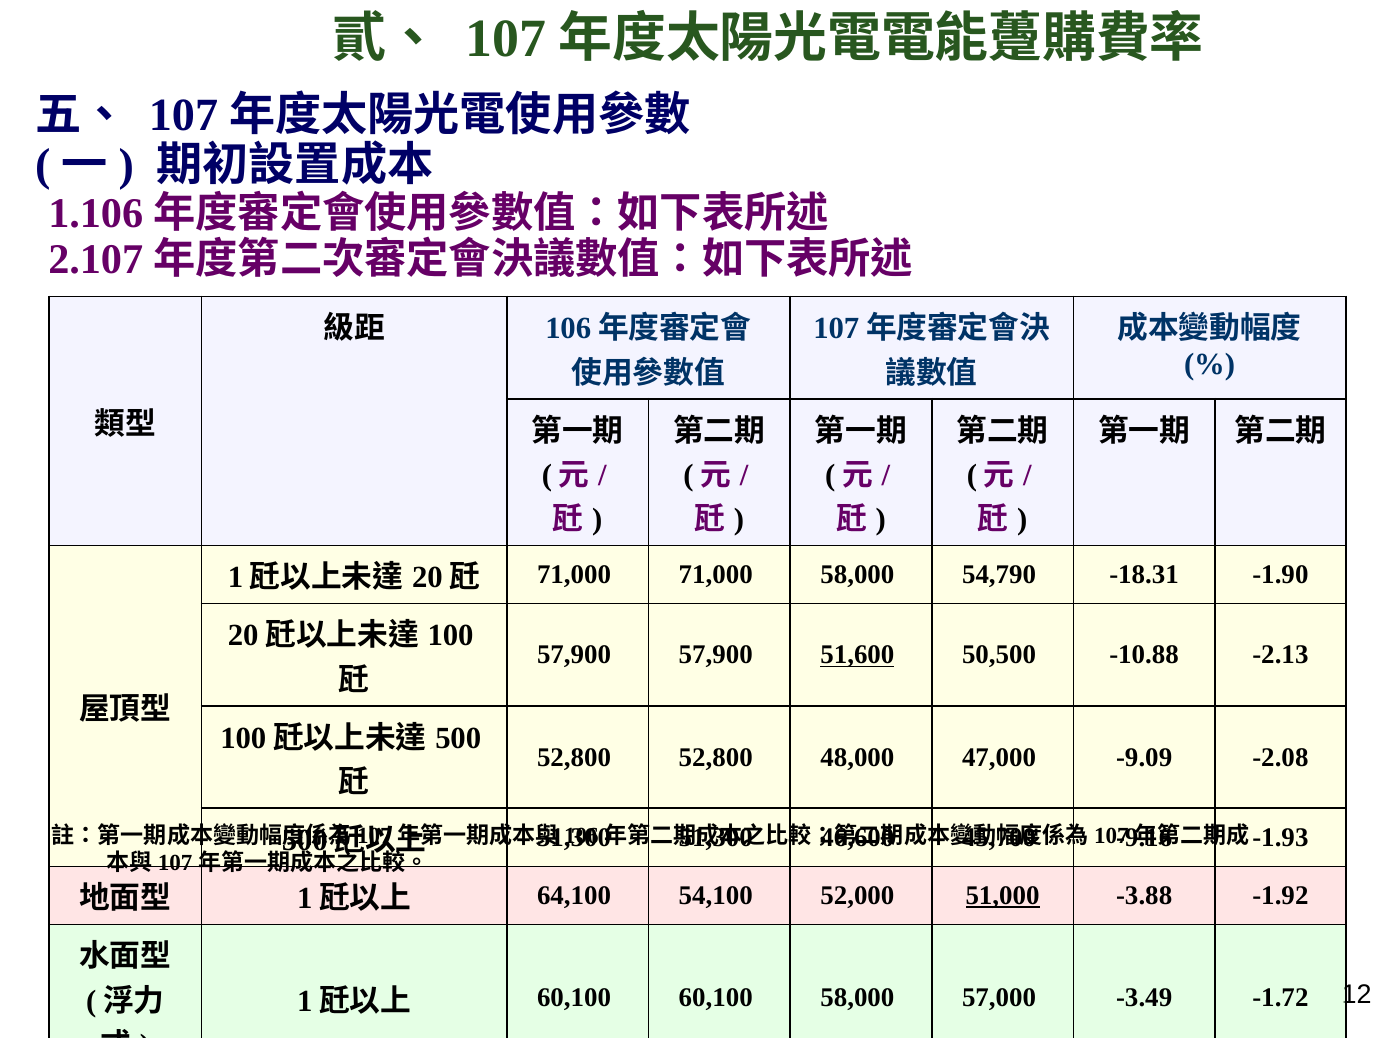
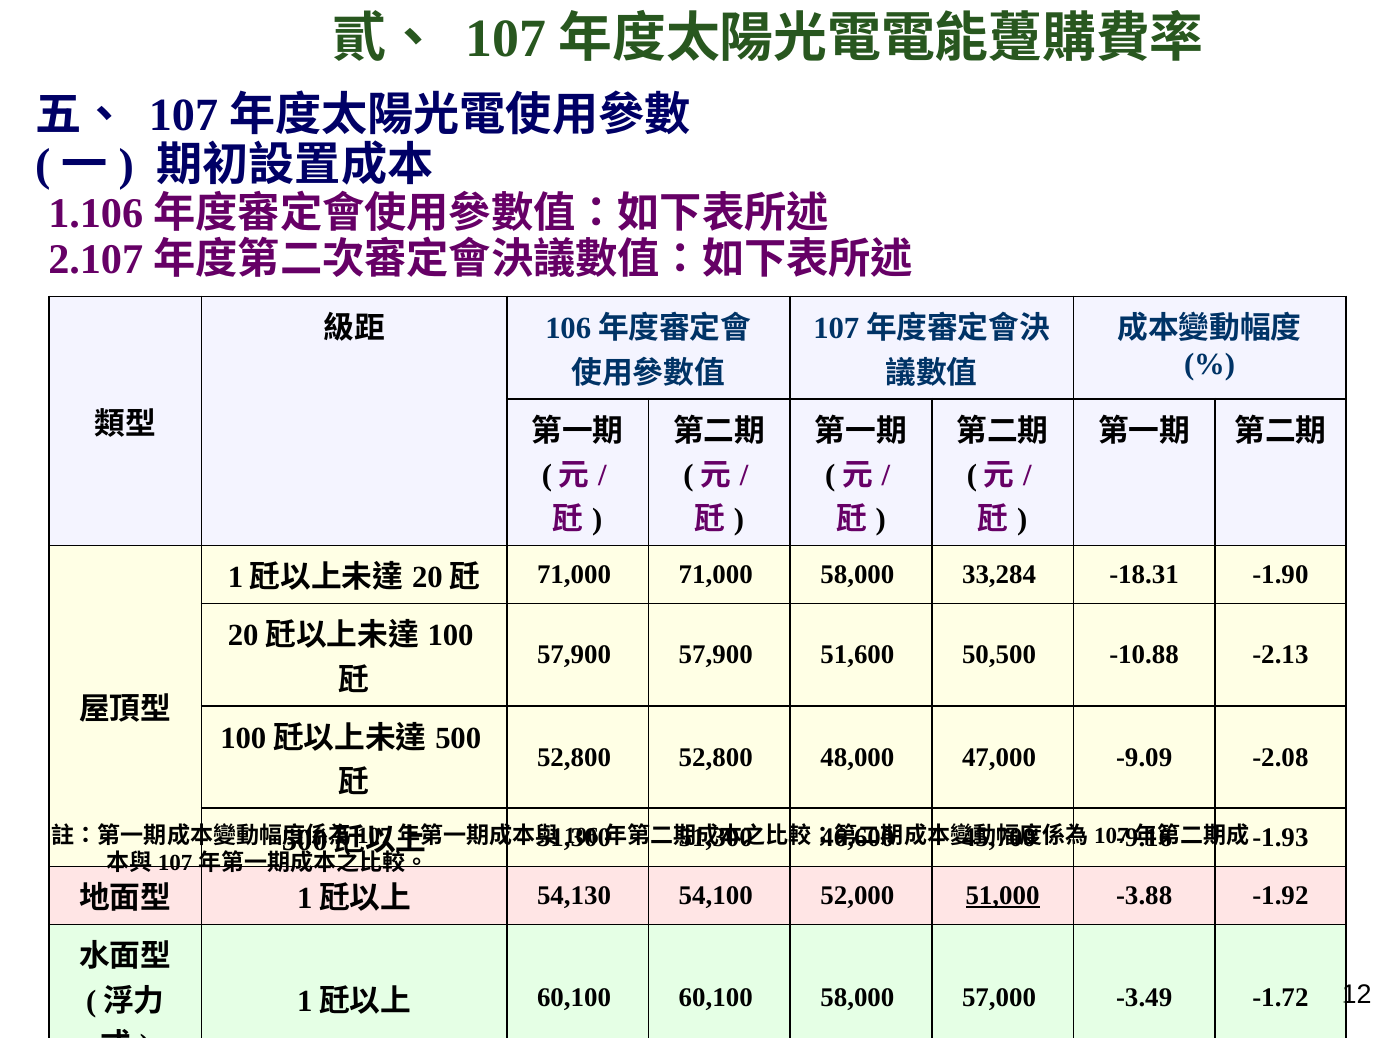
54,790: 54,790 -> 33,284
51,600 underline: present -> none
64,100: 64,100 -> 54,130
